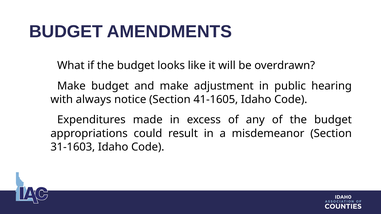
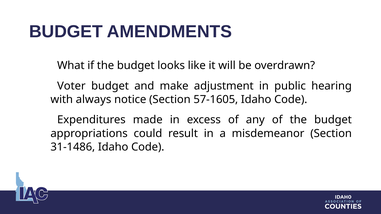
Make at (71, 86): Make -> Voter
41-1605: 41-1605 -> 57-1605
31-1603: 31-1603 -> 31-1486
